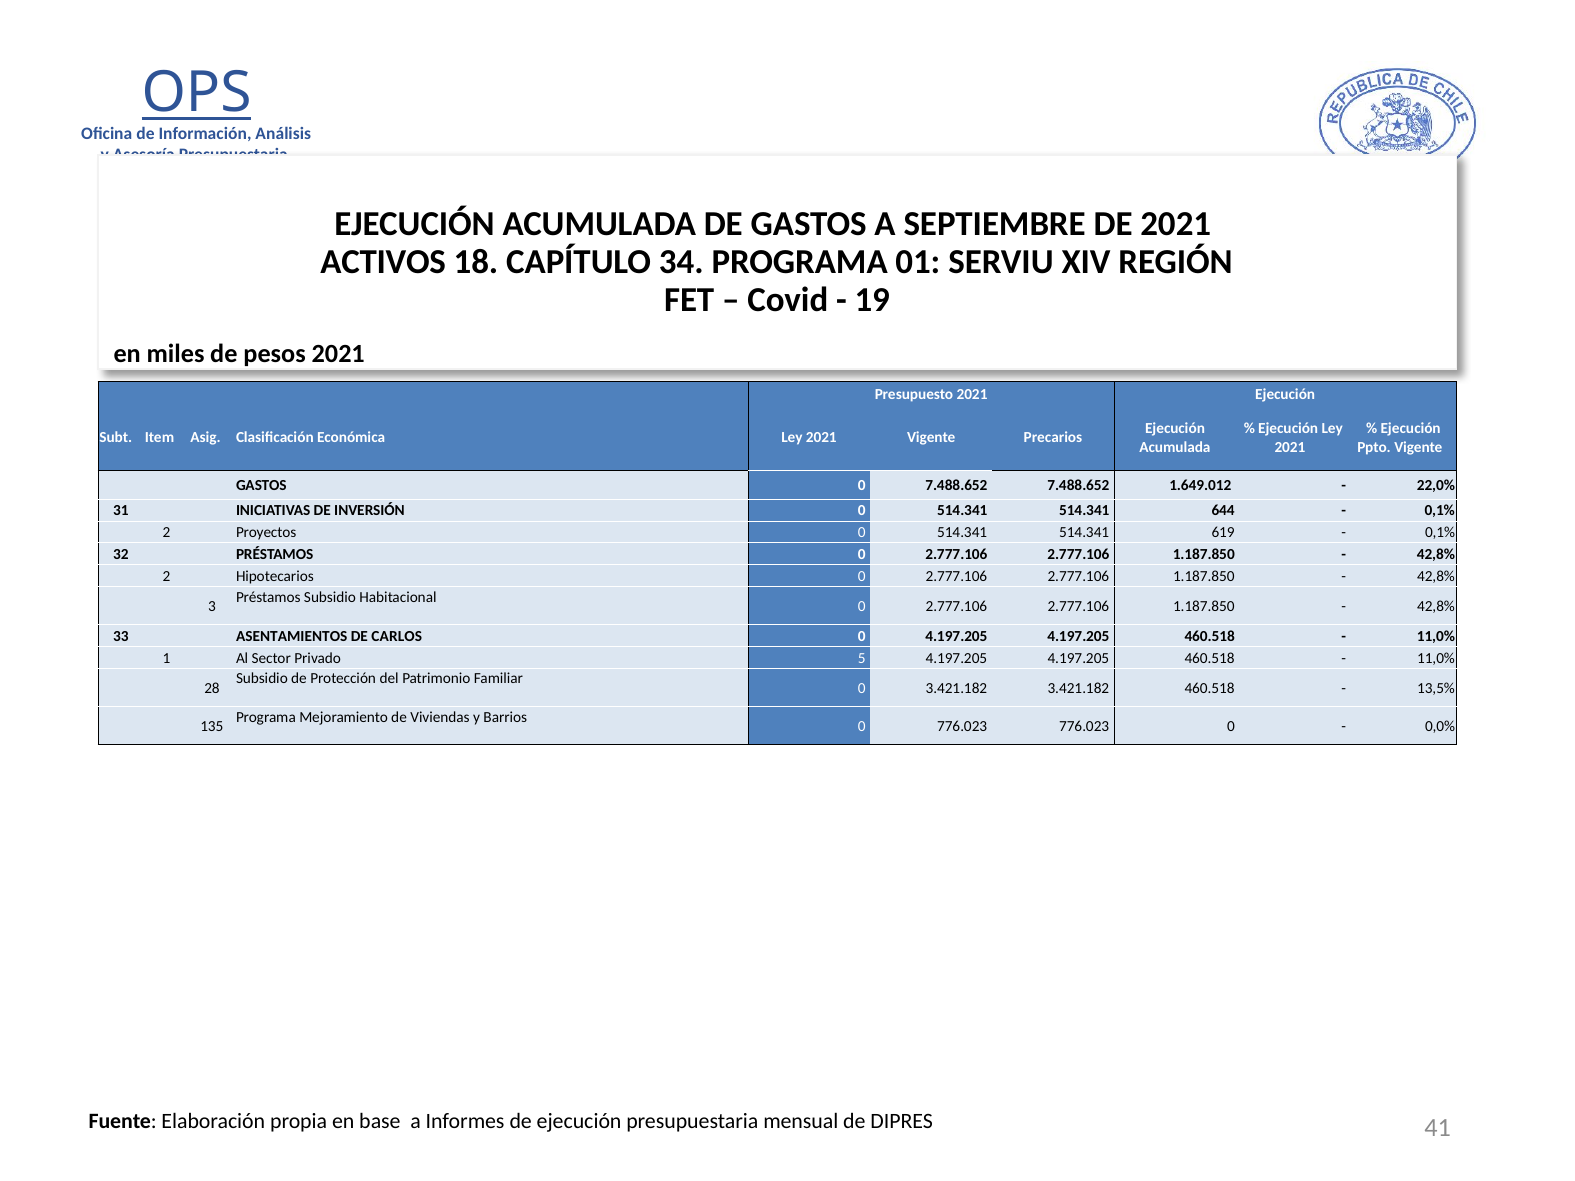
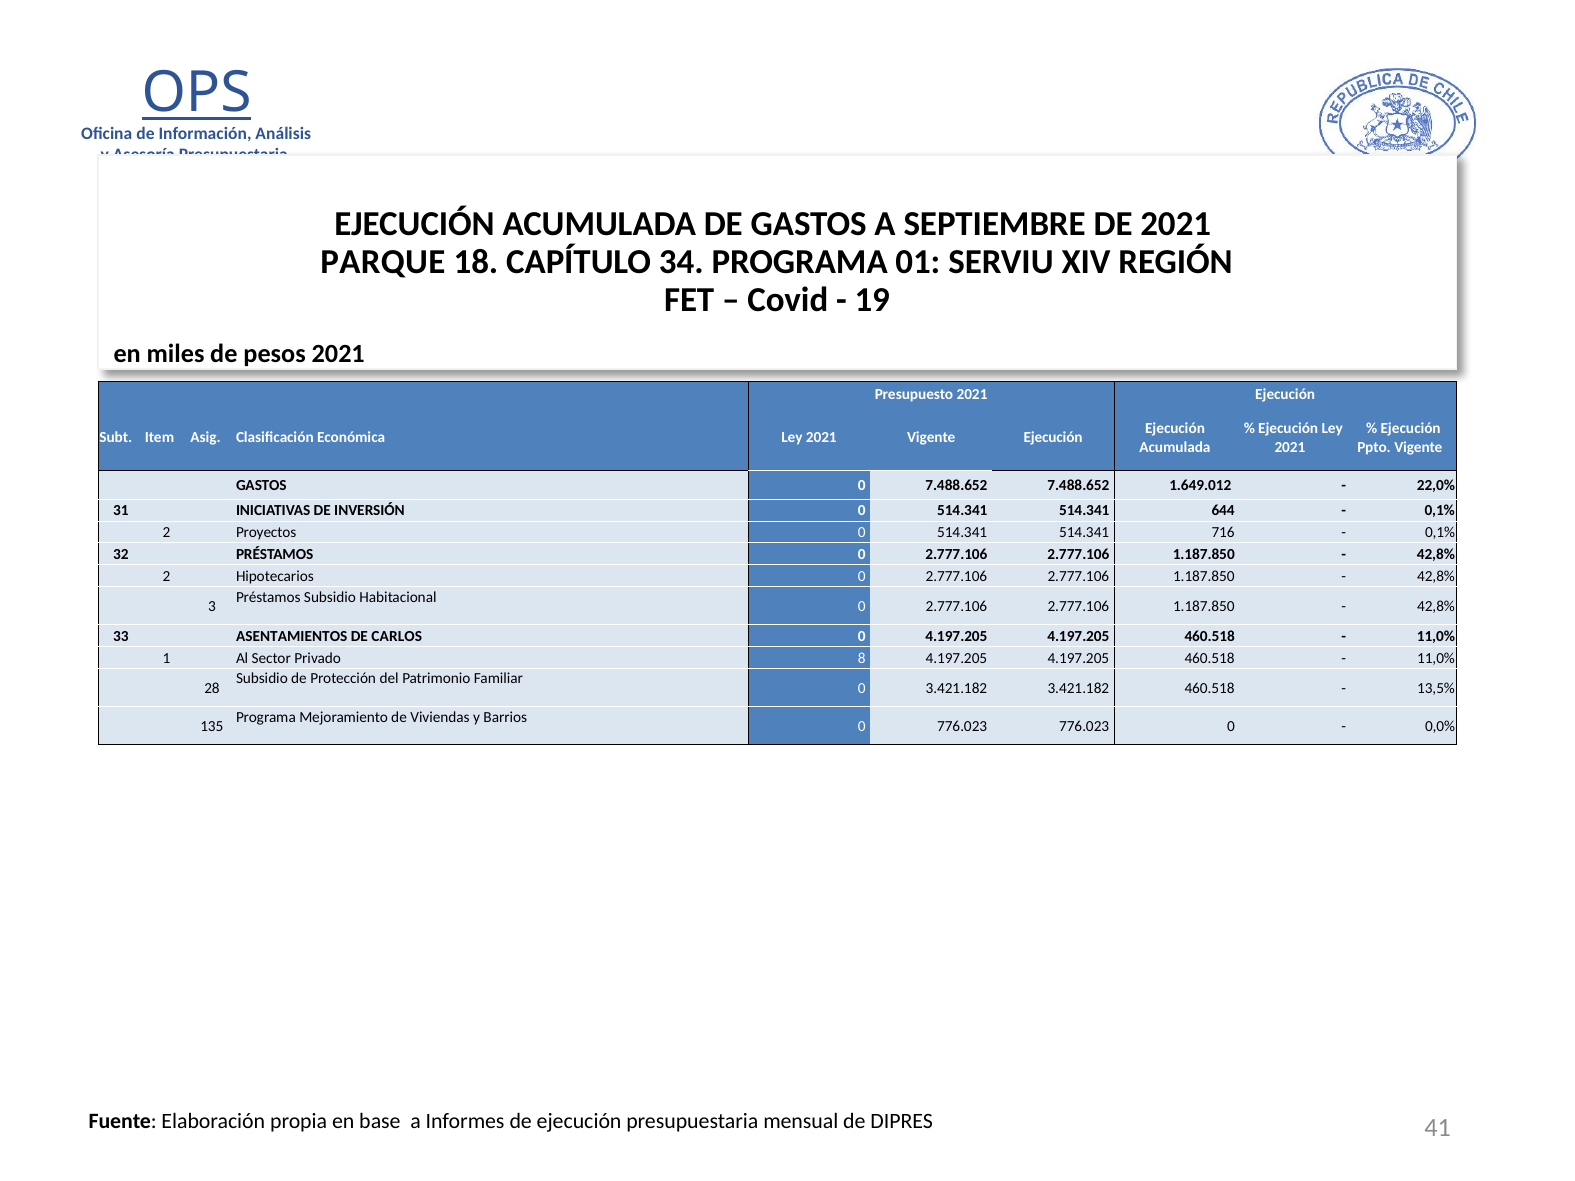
ACTIVOS: ACTIVOS -> PARQUE
Vigente Precarios: Precarios -> Ejecución
619: 619 -> 716
5: 5 -> 8
